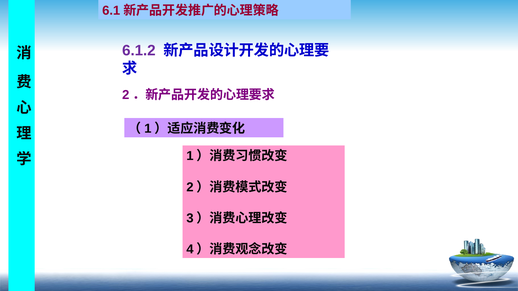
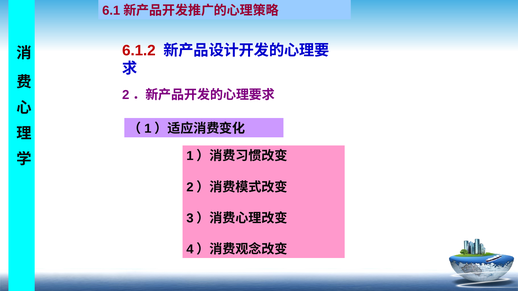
6.1.2 colour: purple -> red
